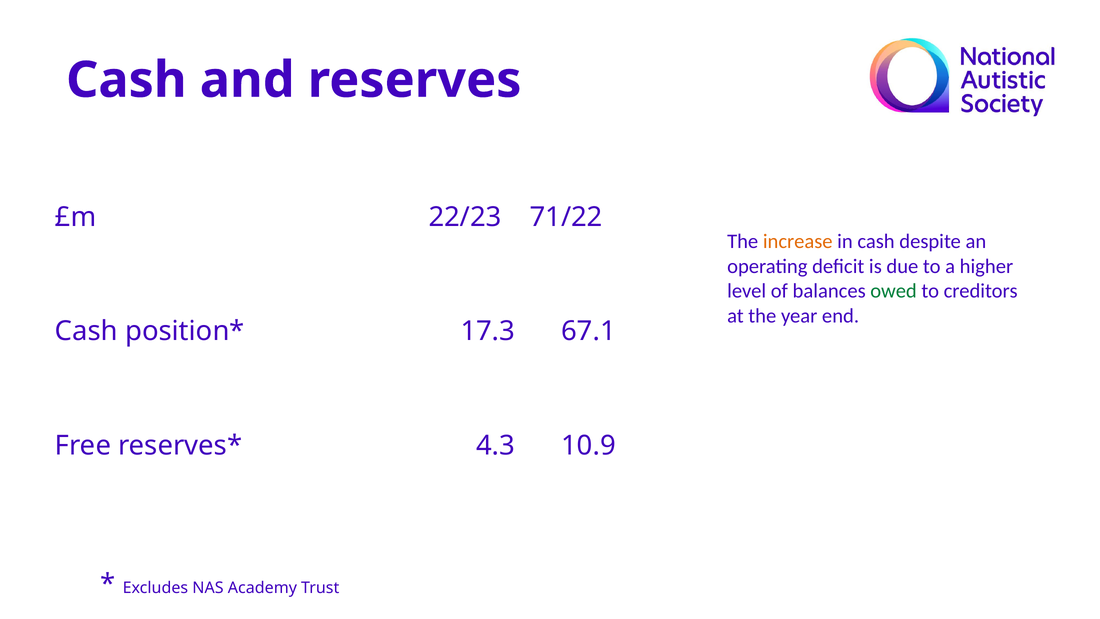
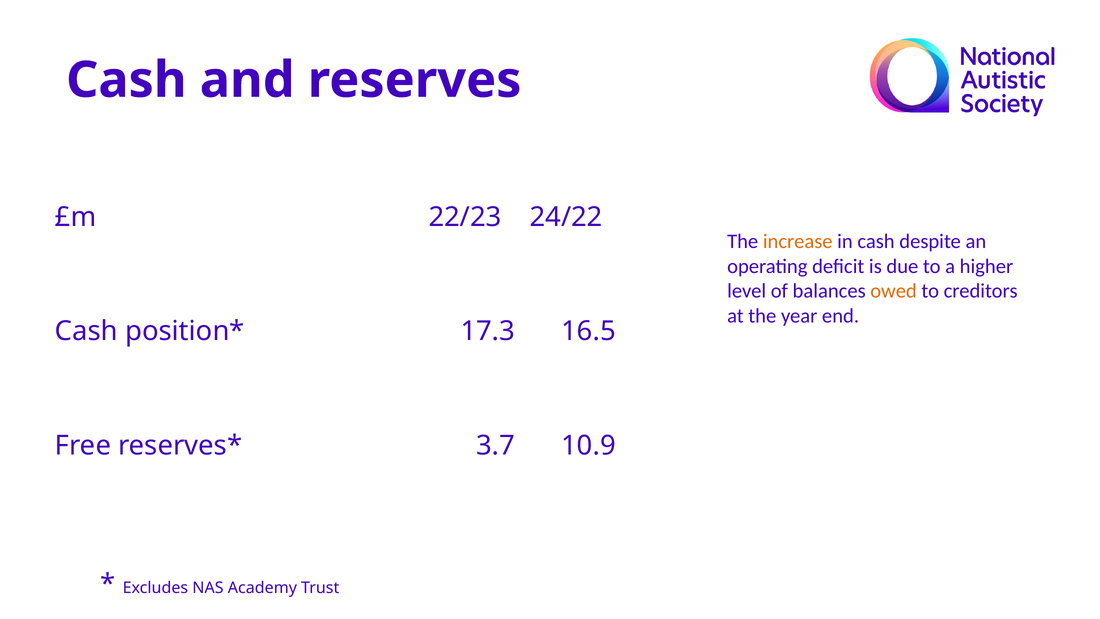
71/22: 71/22 -> 24/22
owed colour: green -> orange
67.1: 67.1 -> 16.5
4.3: 4.3 -> 3.7
